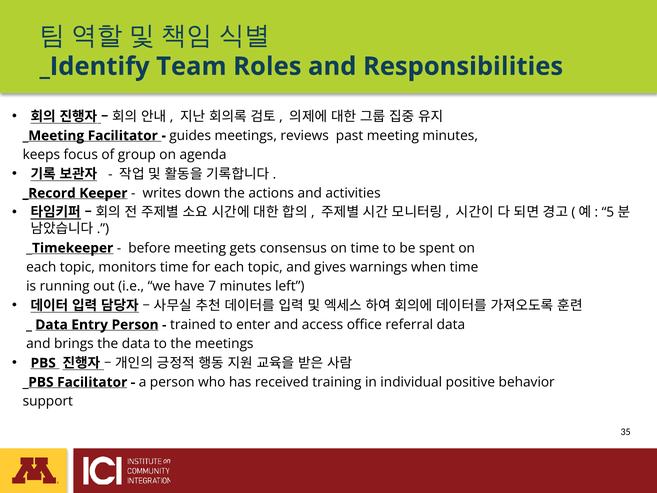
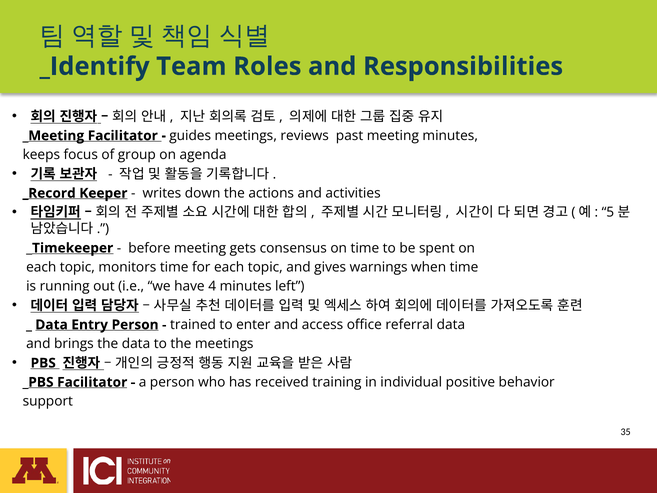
7: 7 -> 4
